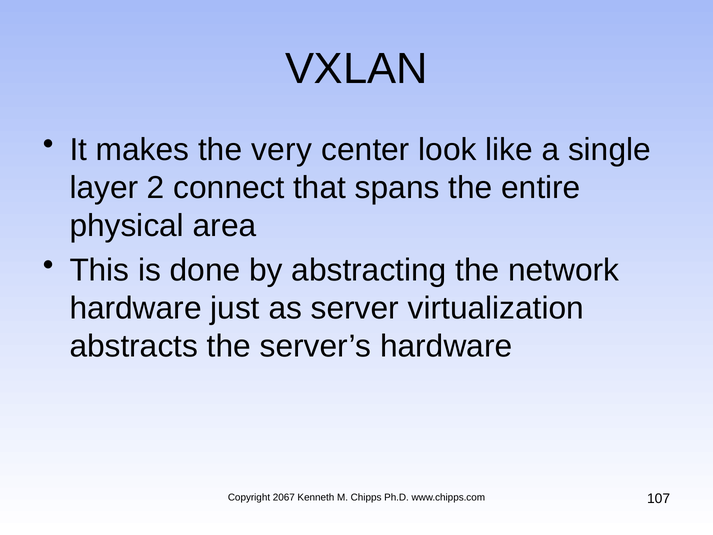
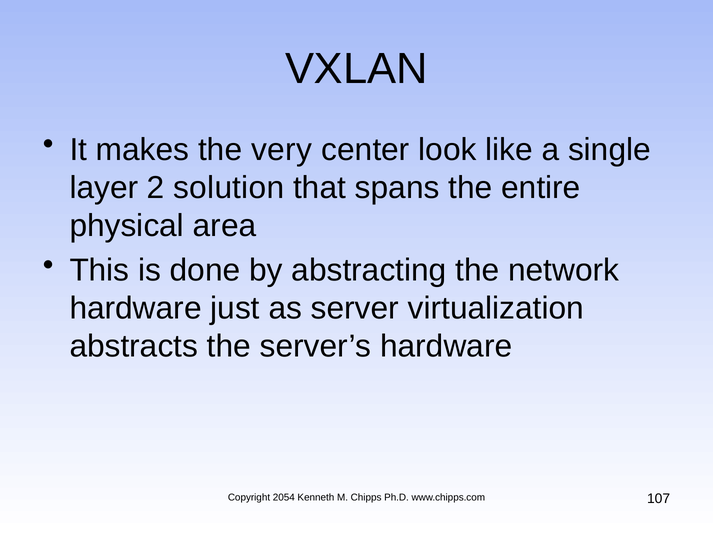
connect: connect -> solution
2067: 2067 -> 2054
